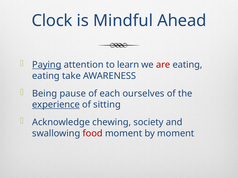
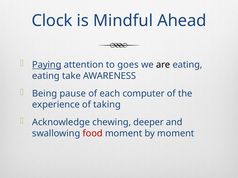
learn: learn -> goes
are colour: red -> black
ourselves: ourselves -> computer
experience underline: present -> none
sitting: sitting -> taking
society: society -> deeper
